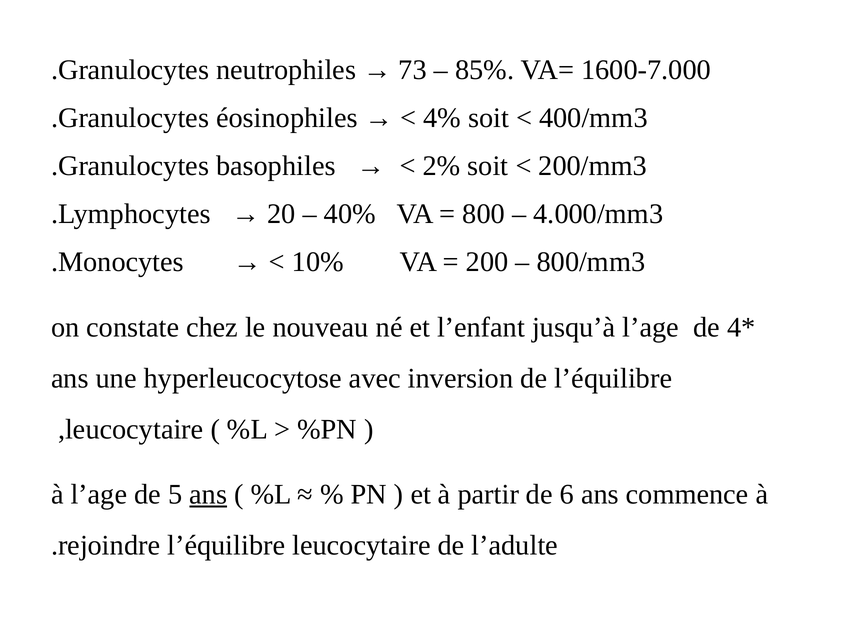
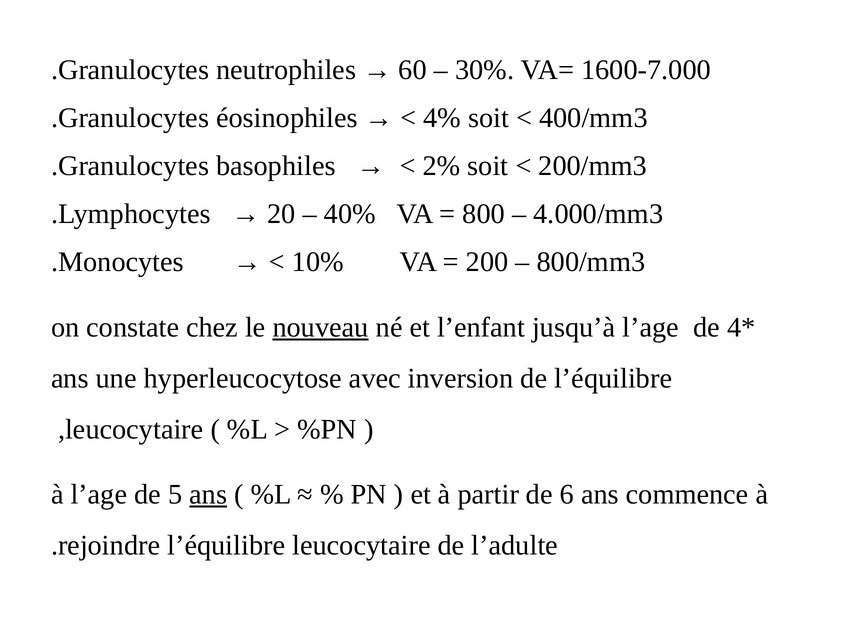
73: 73 -> 60
85%: 85% -> 30%
nouveau underline: none -> present
